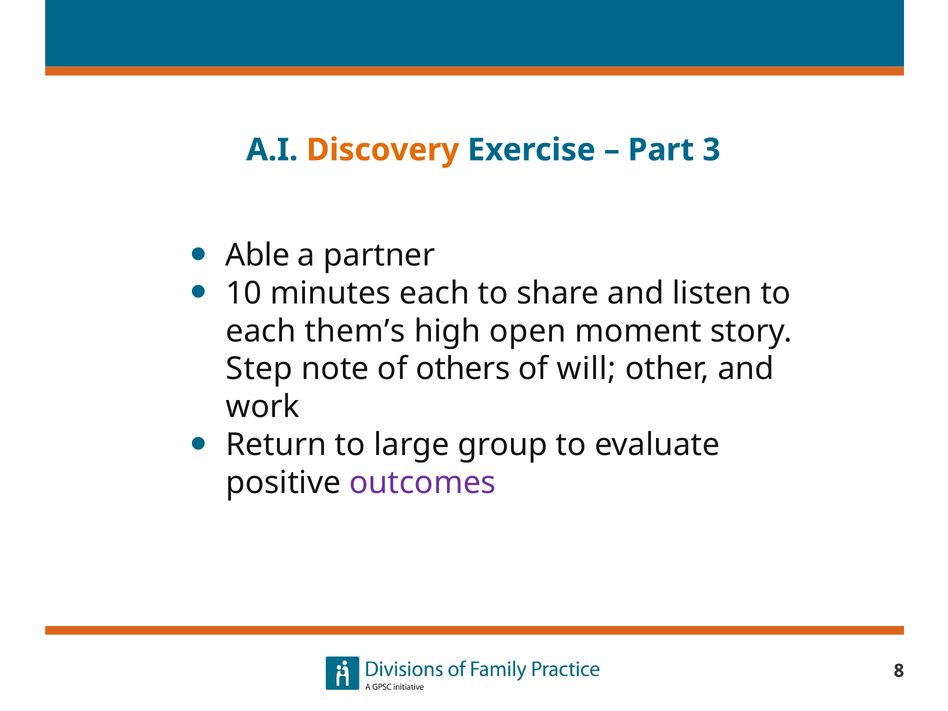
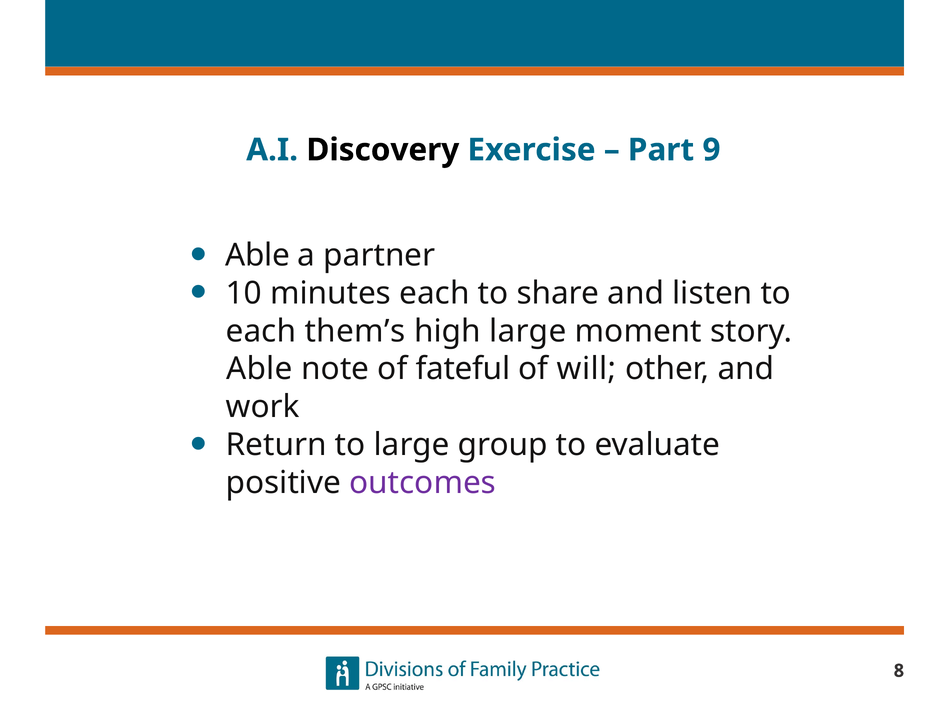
Discovery colour: orange -> black
3: 3 -> 9
high open: open -> large
Step at (259, 369): Step -> Able
others: others -> fateful
